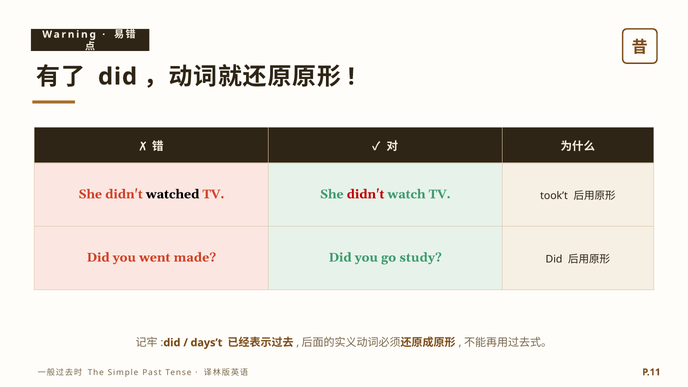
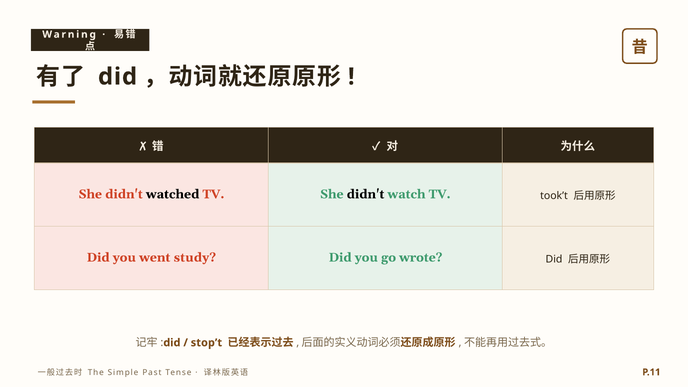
didn't at (366, 194) colour: red -> black
made: made -> study
study: study -> wrote
days’t: days’t -> stop’t
